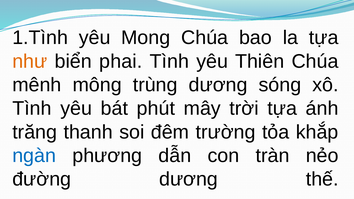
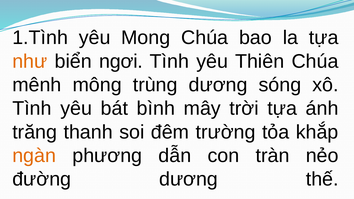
phai: phai -> ngơi
phút: phút -> bình
ngàn colour: blue -> orange
